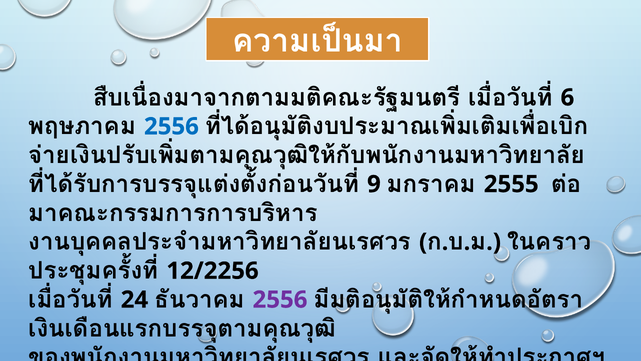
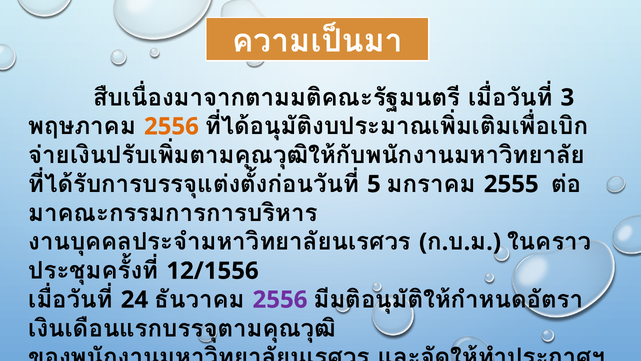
6: 6 -> 3
2556 at (171, 126) colour: blue -> orange
9: 9 -> 5
12/2256: 12/2256 -> 12/1556
